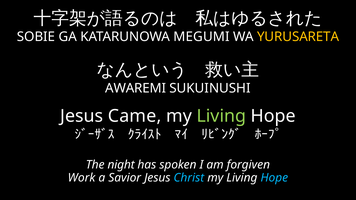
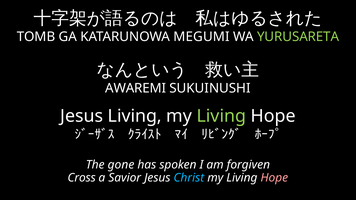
SOBIE: SOBIE -> TOMB
YURUSARETA colour: yellow -> light green
Jesus Came: Came -> Living
night: night -> gone
Work: Work -> Cross
Hope at (274, 178) colour: light blue -> pink
